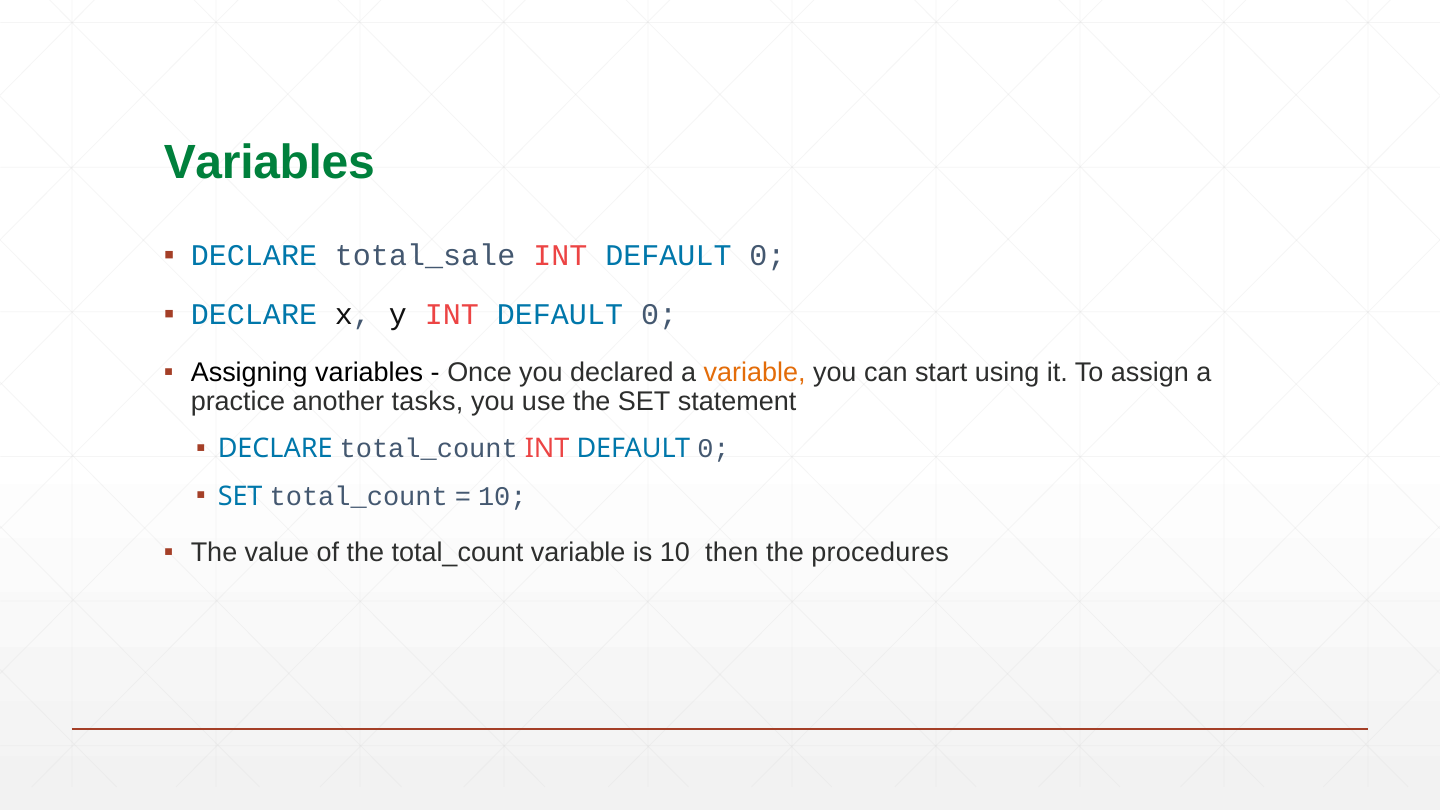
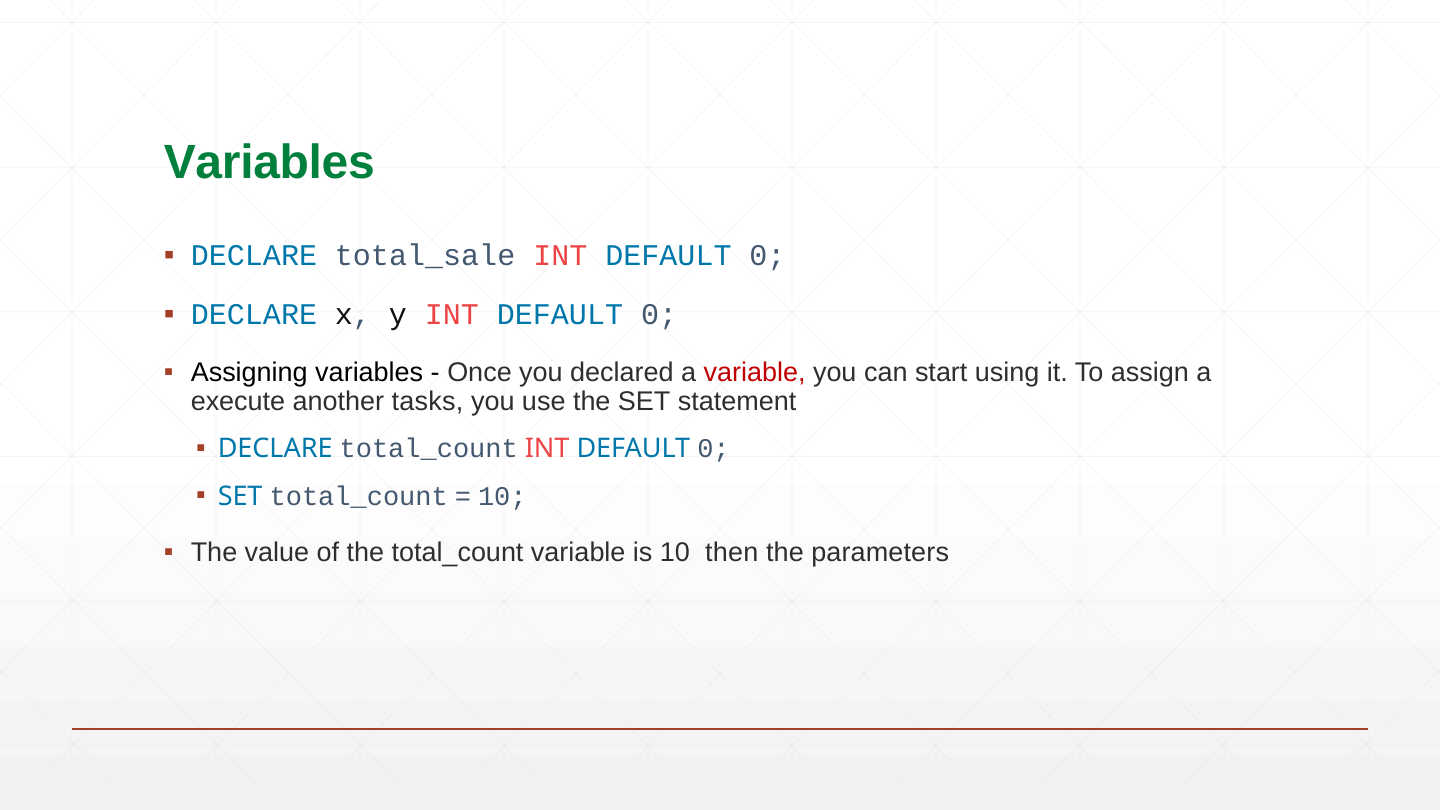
variable at (755, 373) colour: orange -> red
practice: practice -> execute
procedures: procedures -> parameters
